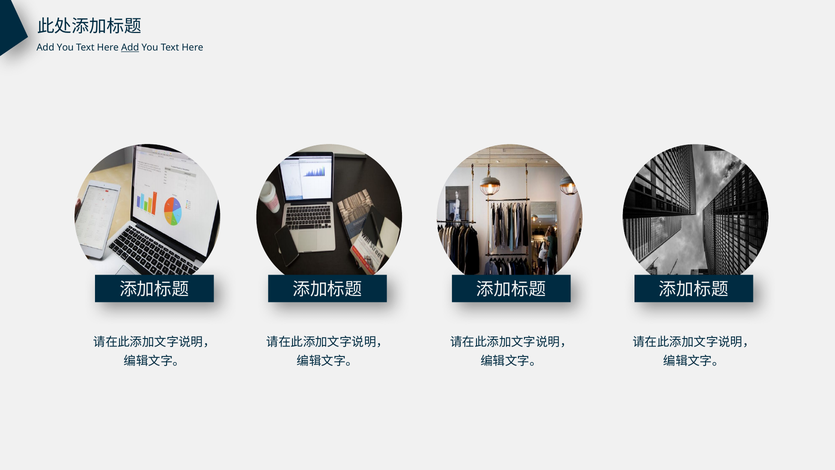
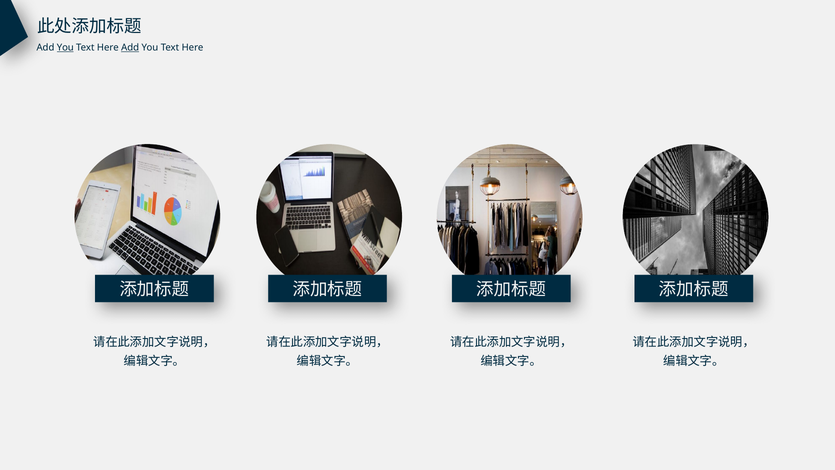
You at (65, 48) underline: none -> present
